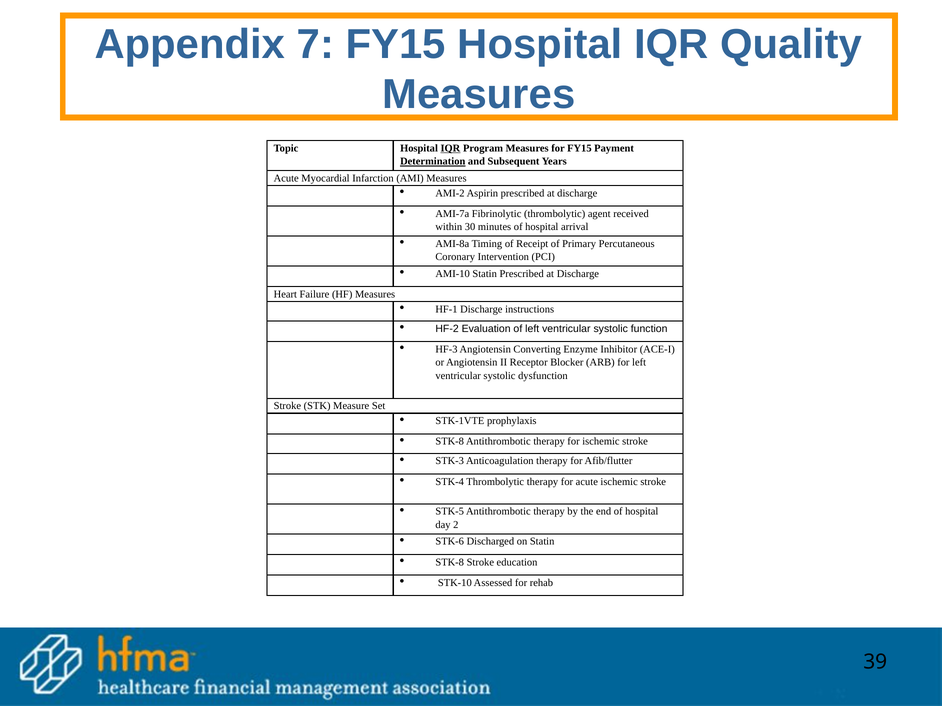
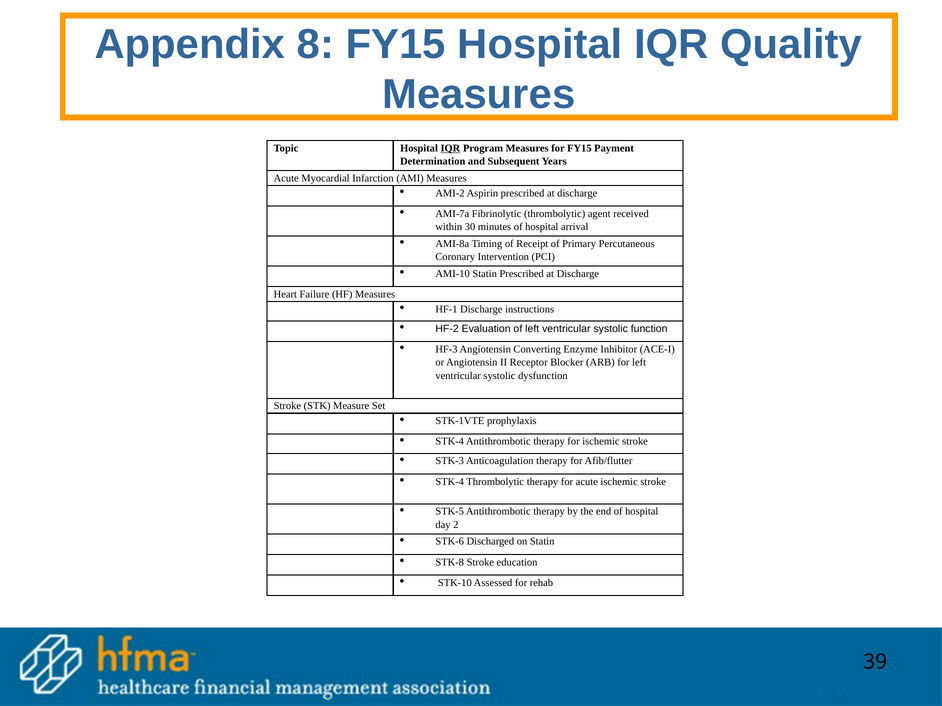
7: 7 -> 8
Determination underline: present -> none
STK-8 at (450, 442): STK-8 -> STK-4
